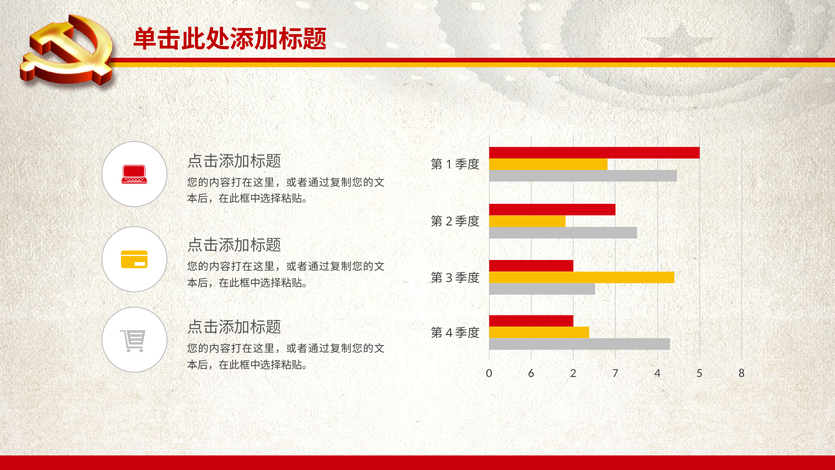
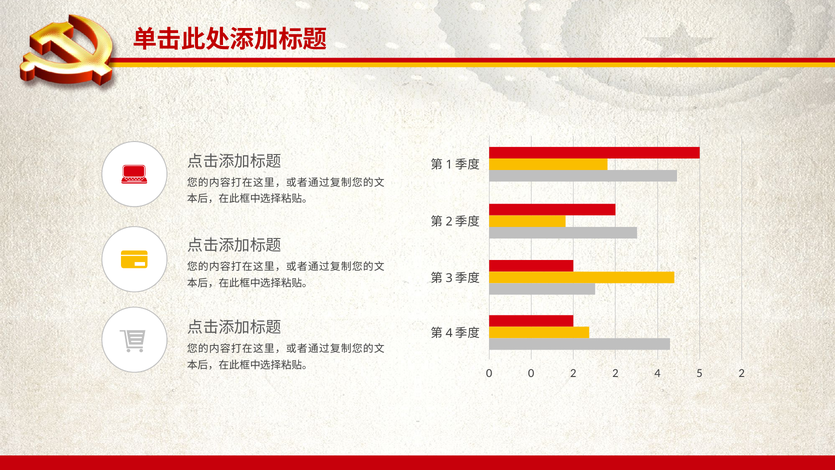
0 6: 6 -> 0
2 7: 7 -> 2
5 8: 8 -> 2
